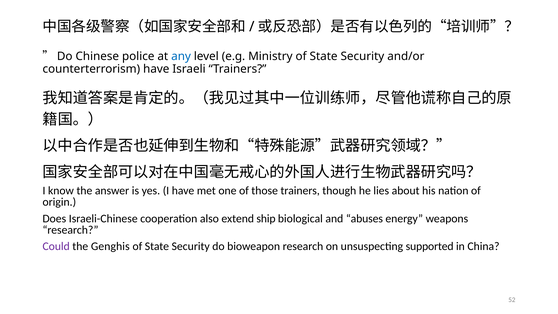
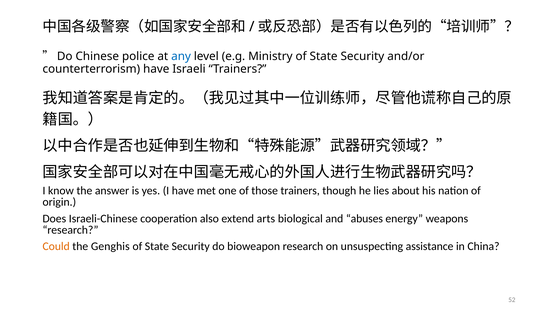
ship: ship -> arts
Could colour: purple -> orange
supported: supported -> assistance
